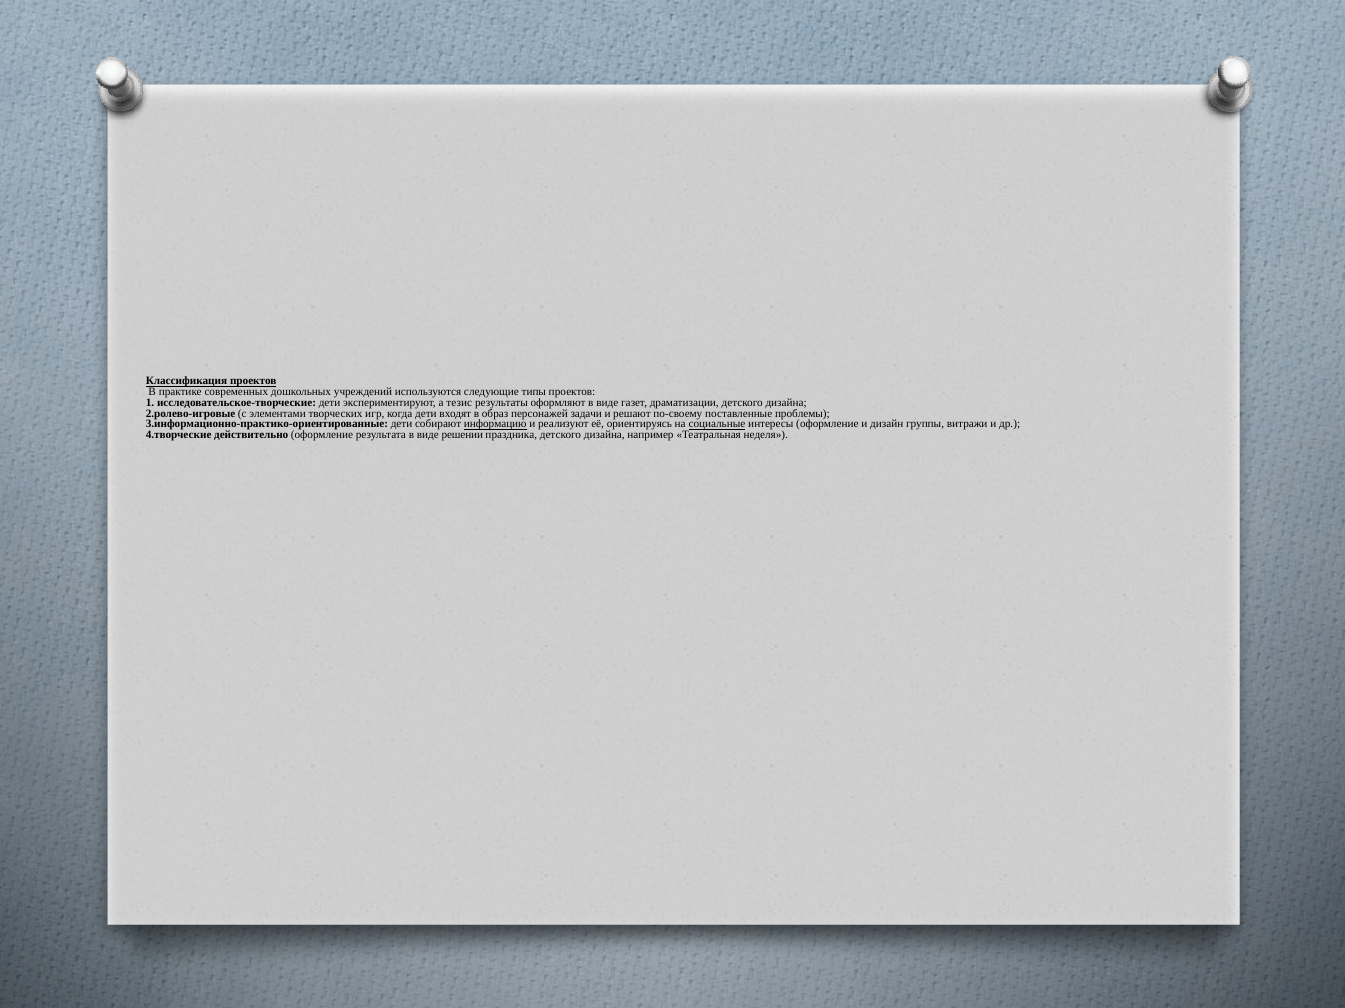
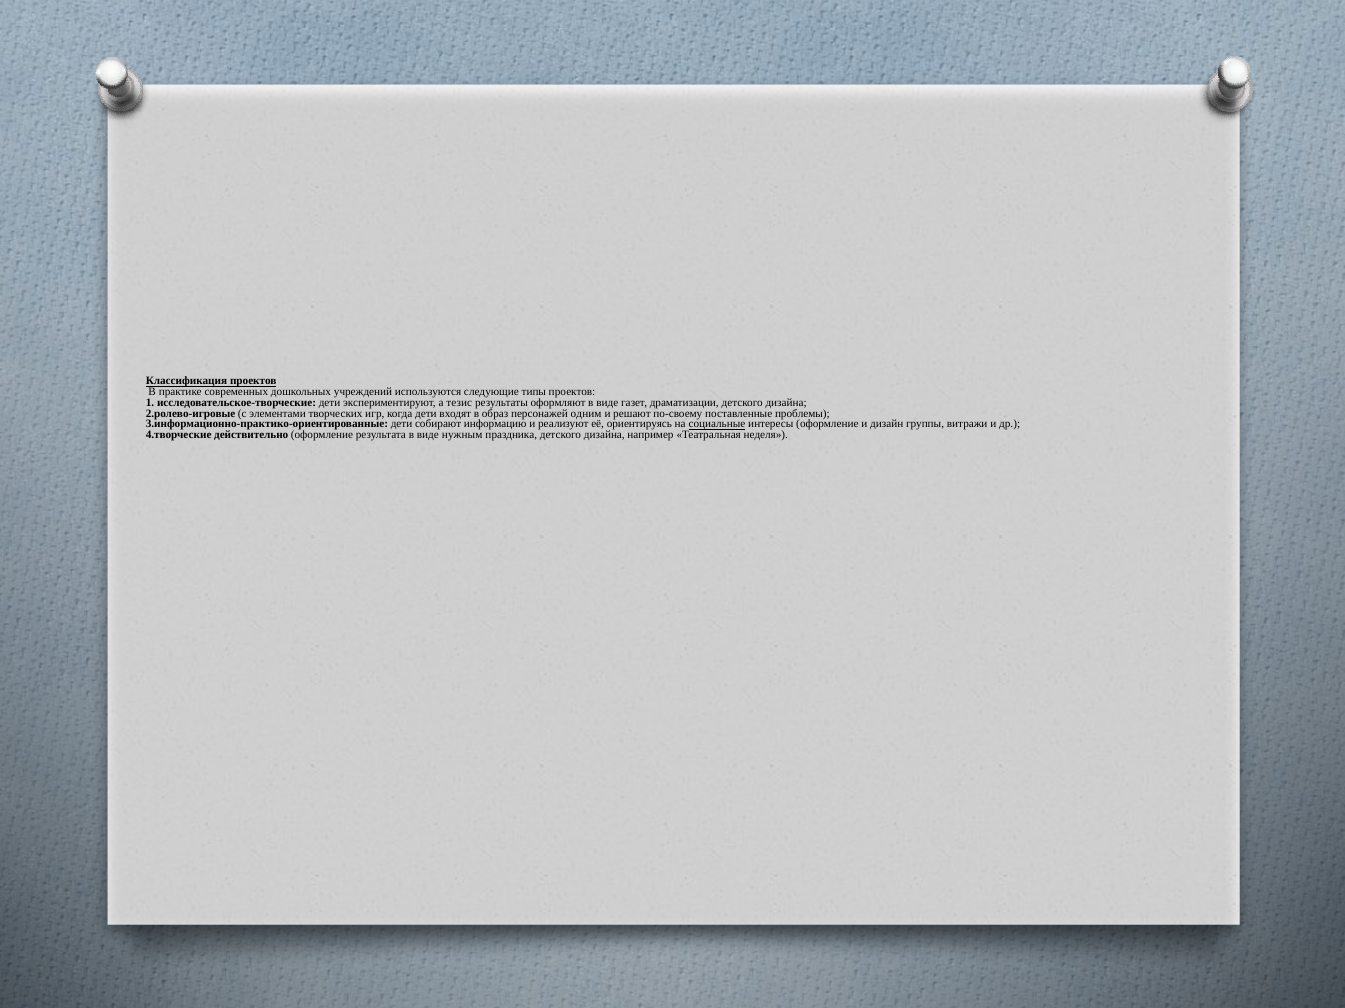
задачи: задачи -> одним
информацию underline: present -> none
решении: решении -> нужным
